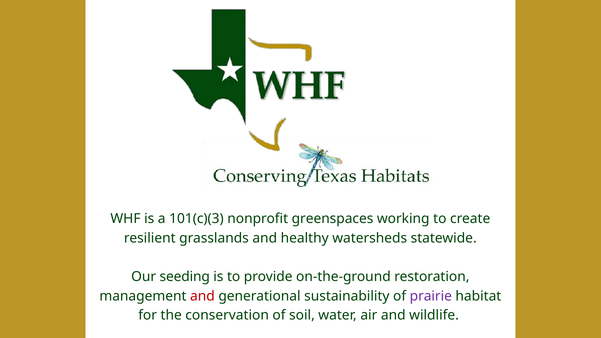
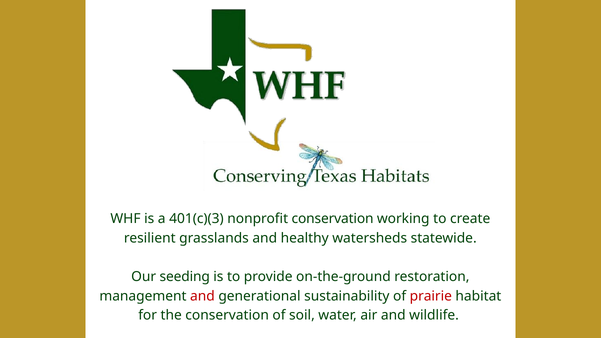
101(c)(3: 101(c)(3 -> 401(c)(3
nonprofit greenspaces: greenspaces -> conservation
prairie colour: purple -> red
